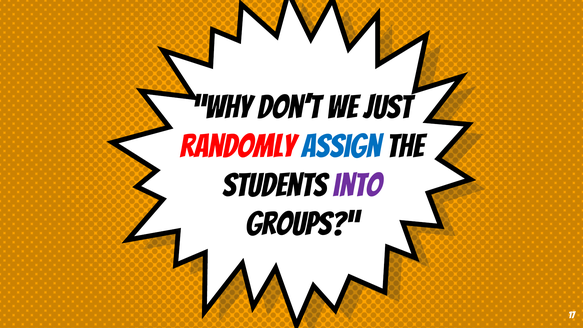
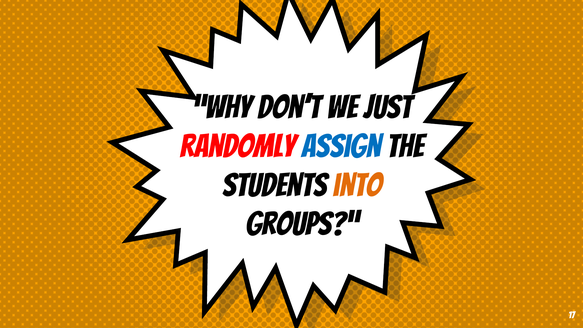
into colour: purple -> orange
